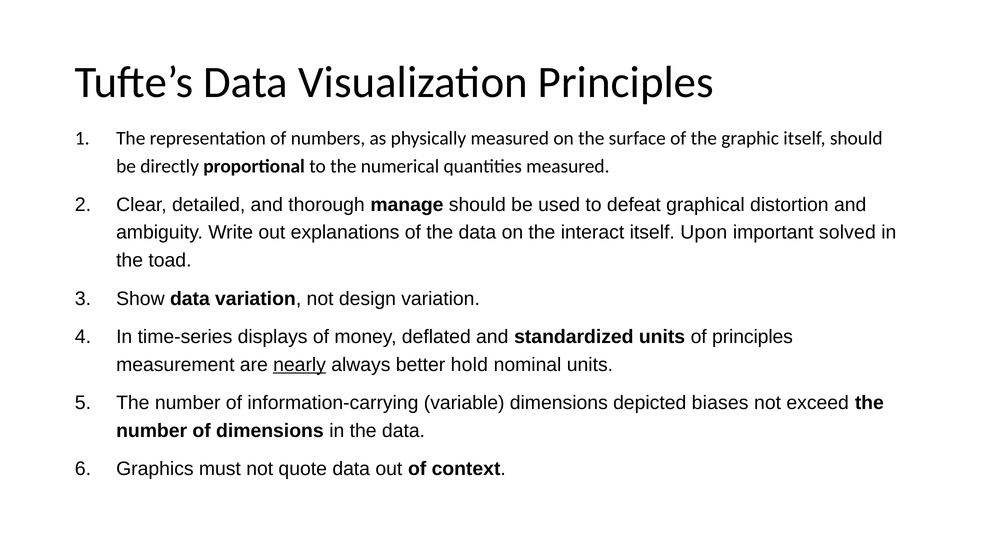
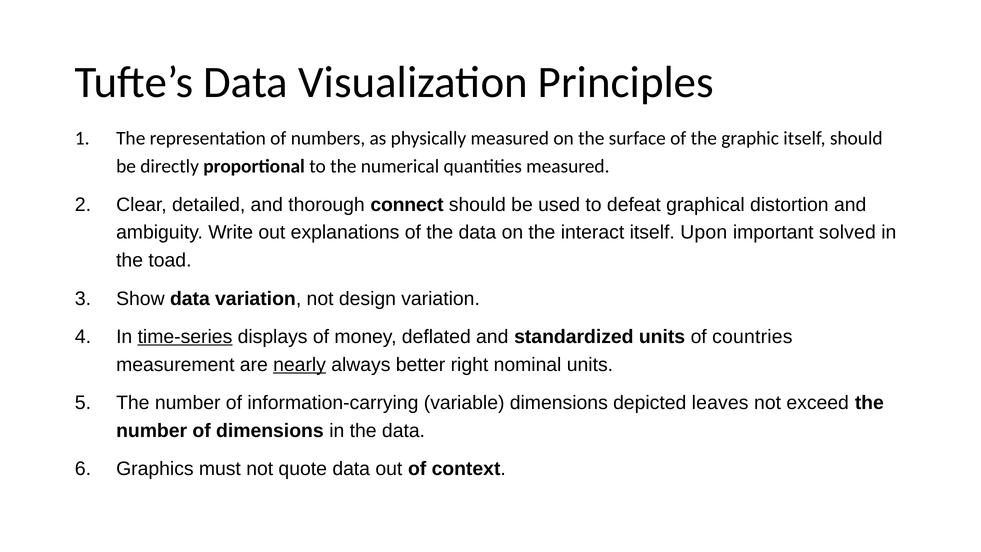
manage: manage -> connect
time-series underline: none -> present
of principles: principles -> countries
hold: hold -> right
biases: biases -> leaves
